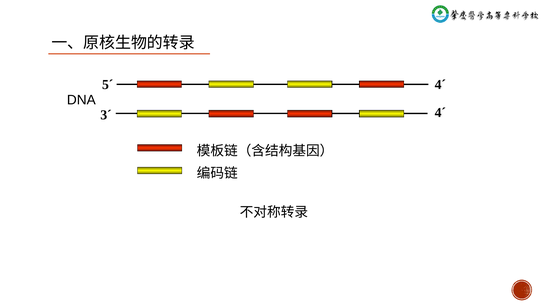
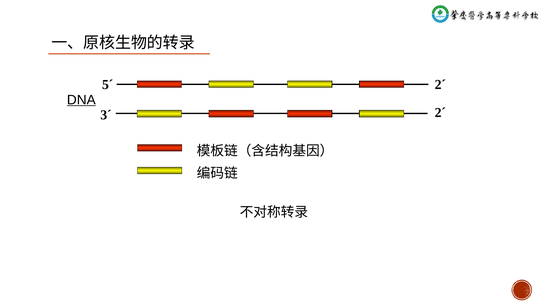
5´ 4´: 4´ -> 2´
DNA underline: none -> present
3´ 4´: 4´ -> 2´
